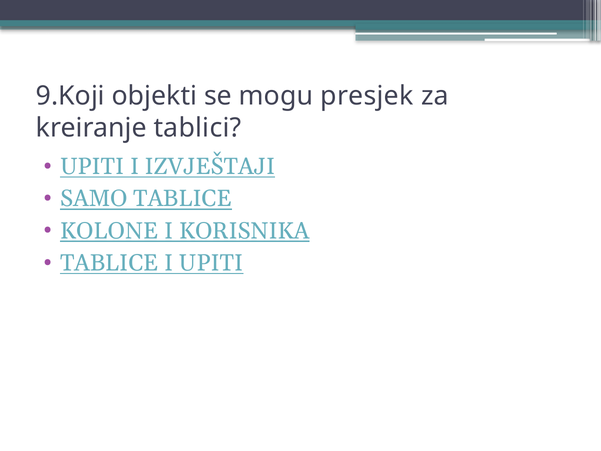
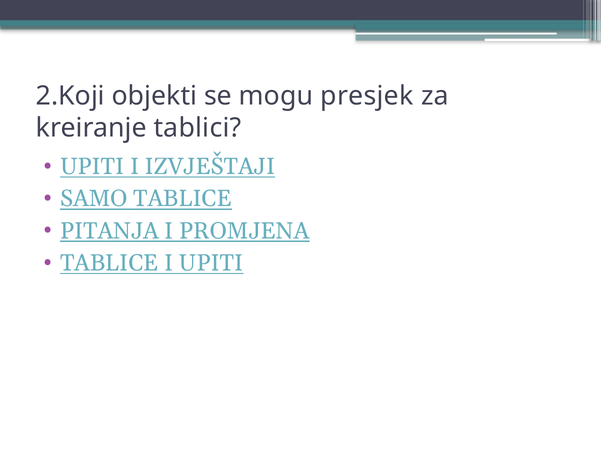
9.Koji: 9.Koji -> 2.Koji
KOLONE: KOLONE -> PITANJA
KORISNIKA: KORISNIKA -> PROMJENA
